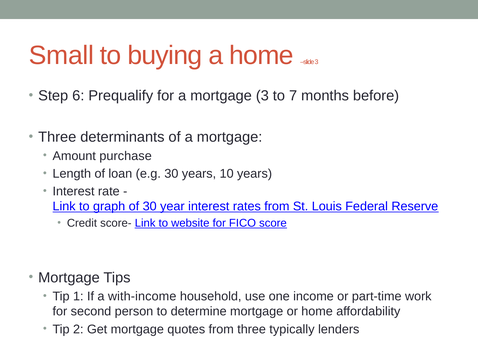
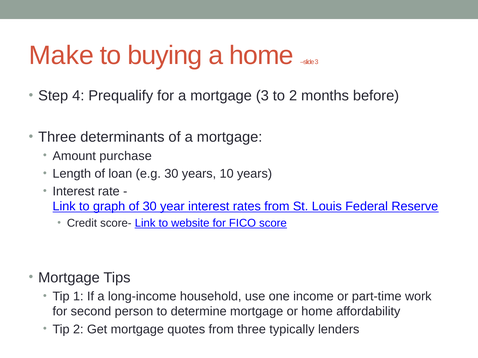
Small: Small -> Make
6: 6 -> 4
to 7: 7 -> 2
with-income: with-income -> long-income
